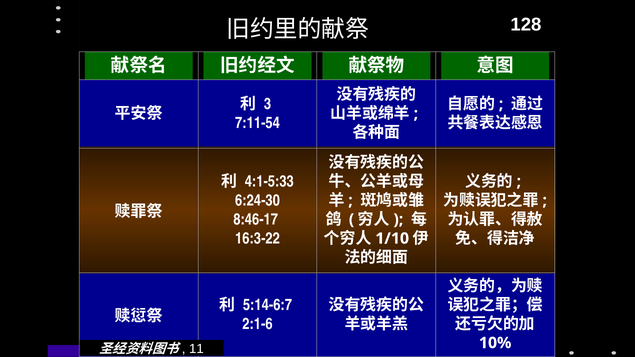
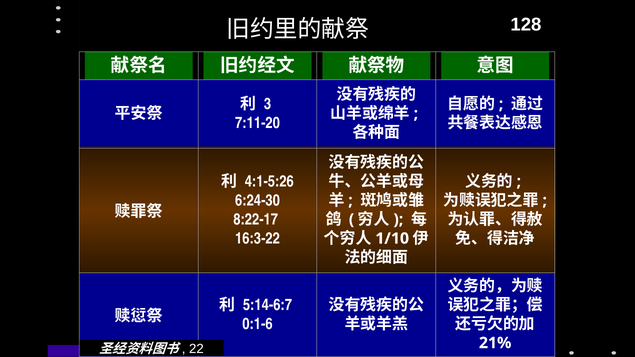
7:11-54: 7:11-54 -> 7:11-20
4:1-5:33: 4:1-5:33 -> 4:1-5:26
8:46-17: 8:46-17 -> 8:22-17
2:1-6: 2:1-6 -> 0:1-6
10%: 10% -> 21%
11: 11 -> 22
